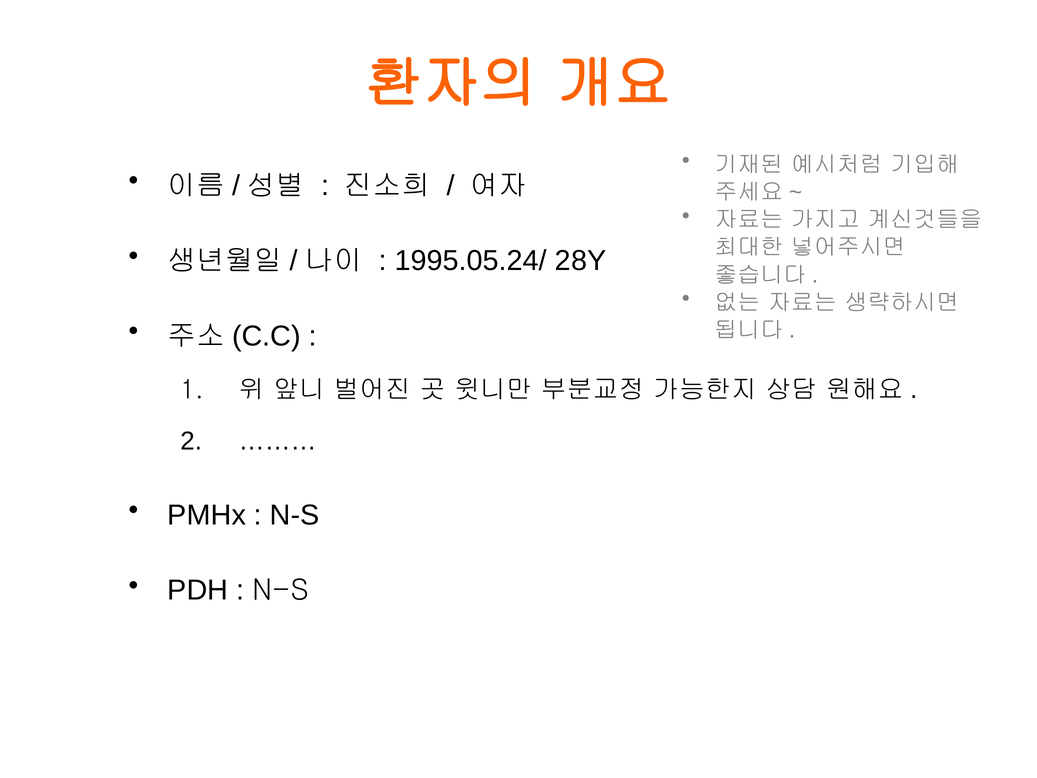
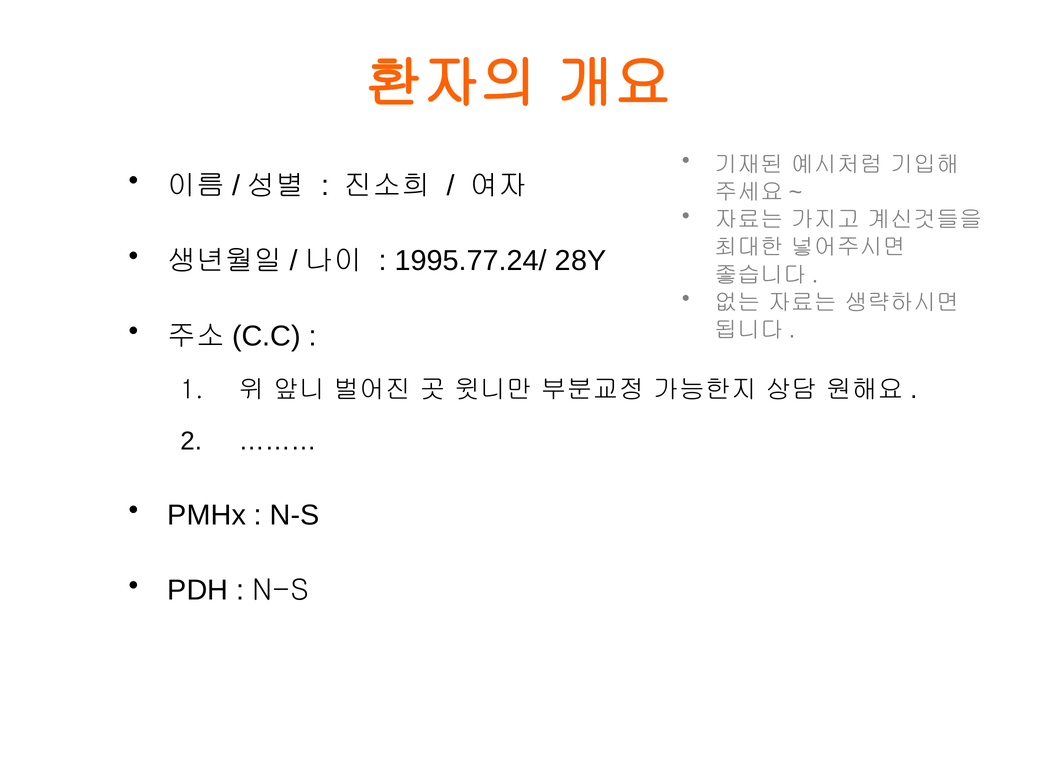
1995.05.24/: 1995.05.24/ -> 1995.77.24/
